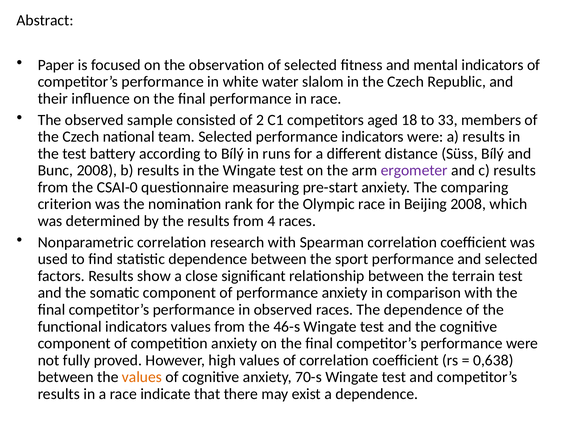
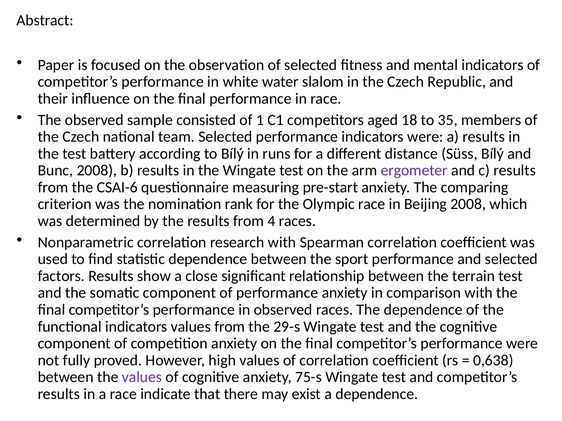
2: 2 -> 1
33: 33 -> 35
CSAI-0: CSAI-0 -> CSAI-6
46-s: 46-s -> 29-s
values at (142, 377) colour: orange -> purple
70-s: 70-s -> 75-s
